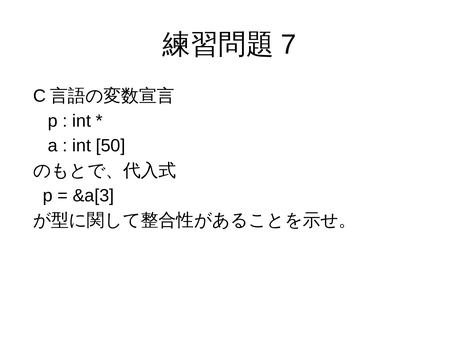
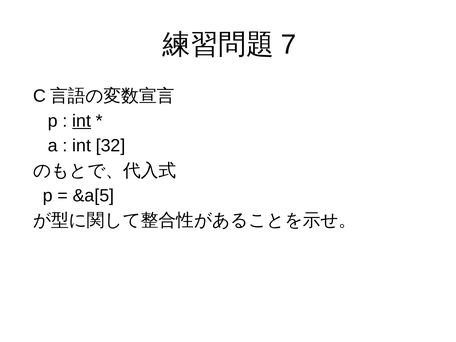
int at (82, 121) underline: none -> present
50: 50 -> 32
&a[3: &a[3 -> &a[5
